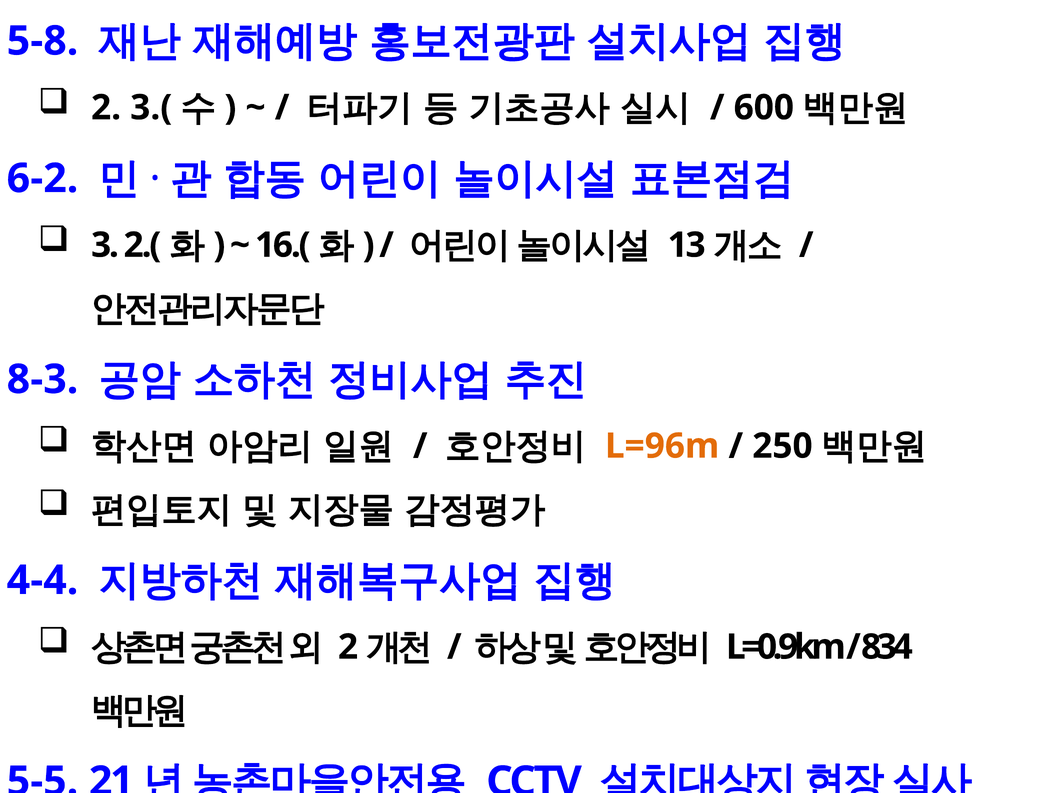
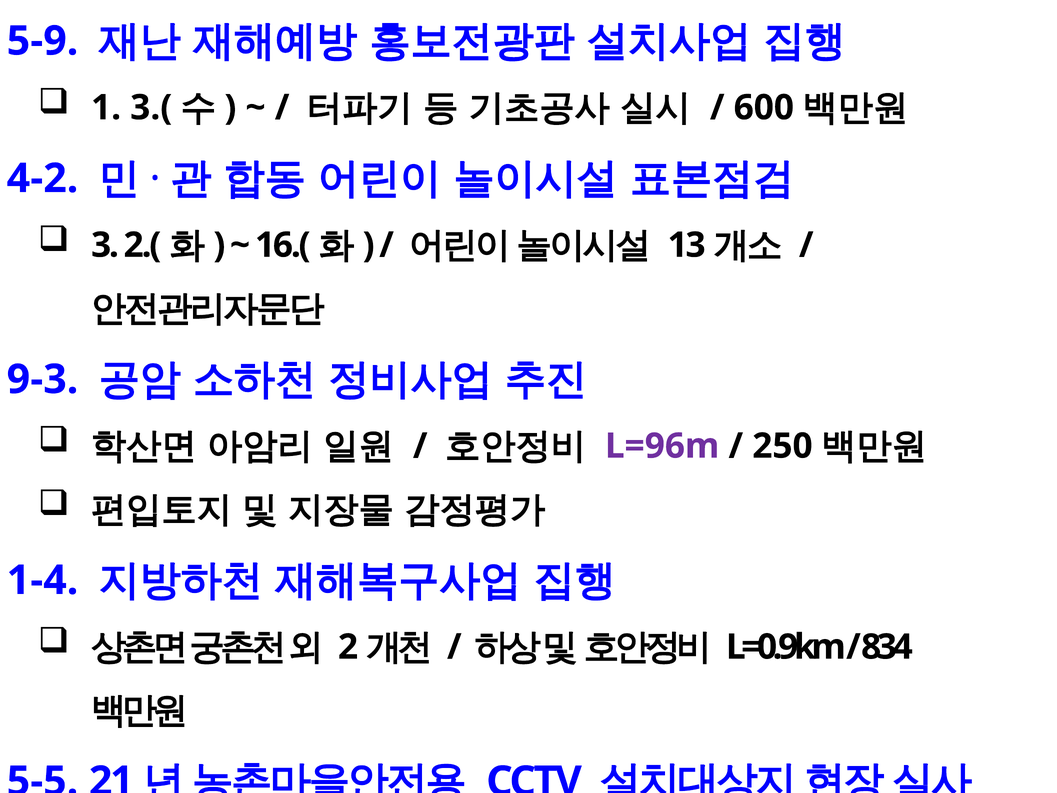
5-8: 5-8 -> 5-9
2 at (106, 108): 2 -> 1
6-2: 6-2 -> 4-2
8-3: 8-3 -> 9-3
L=96m colour: orange -> purple
4-4: 4-4 -> 1-4
